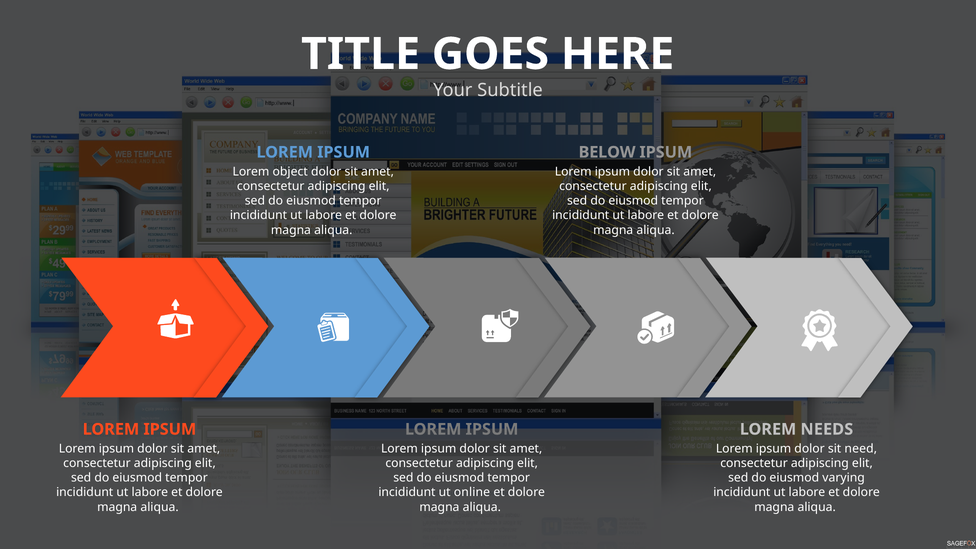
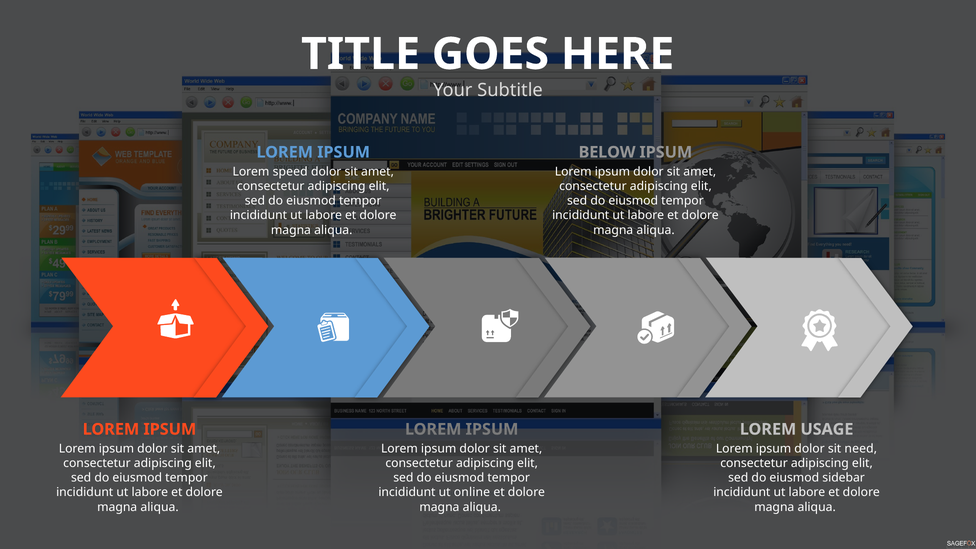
object: object -> speed
NEEDS: NEEDS -> USAGE
varying: varying -> sidebar
